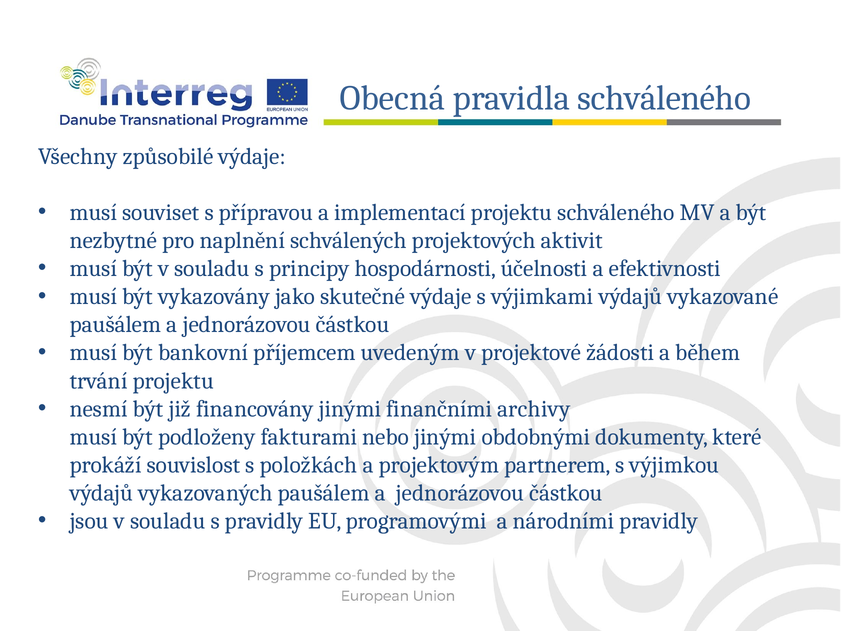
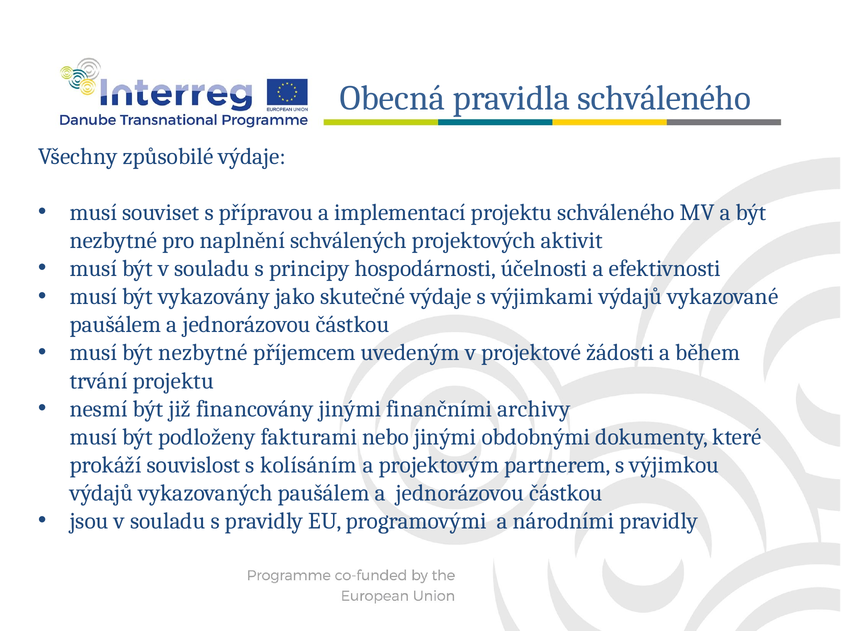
musí být bankovní: bankovní -> nezbytné
položkách: položkách -> kolísáním
